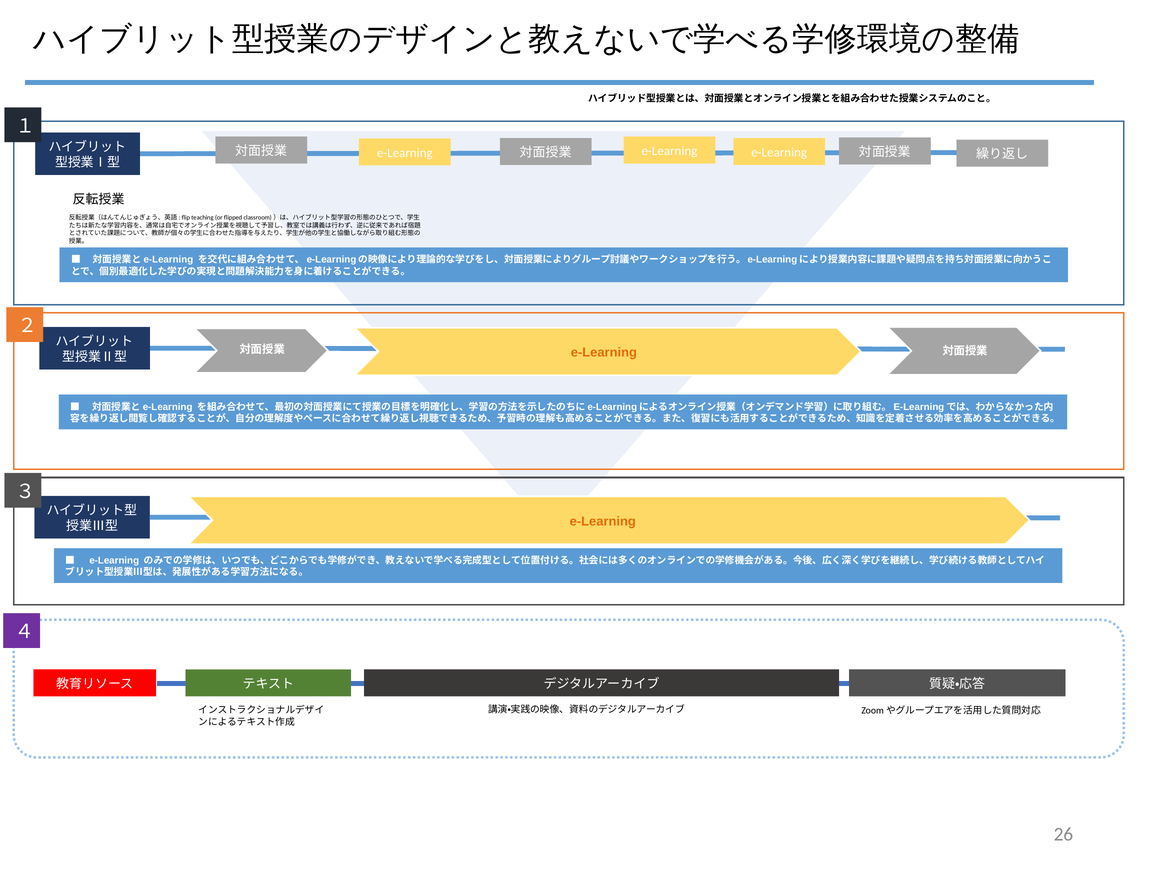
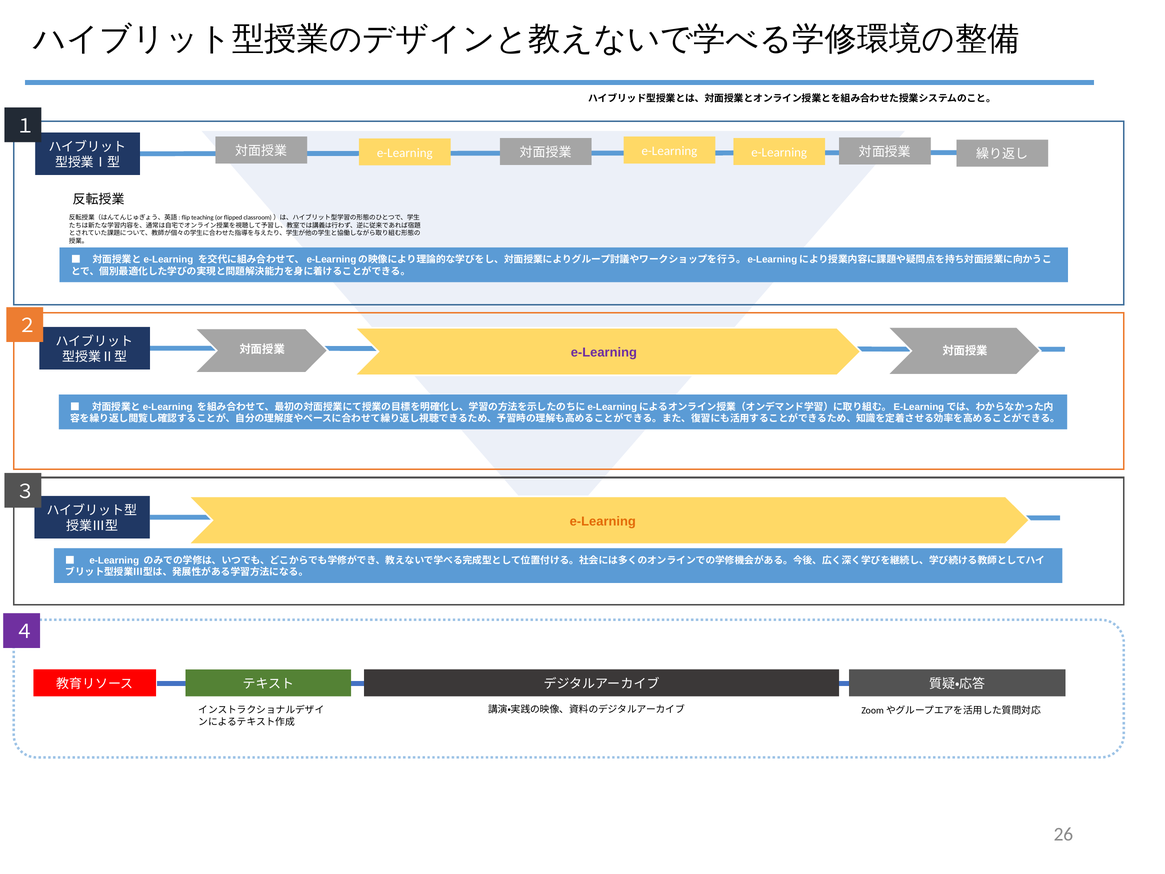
e-Learning at (604, 353) colour: orange -> purple
